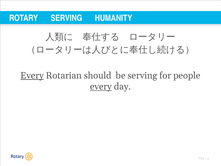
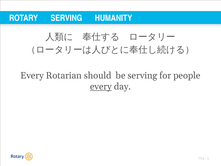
Every at (32, 75) underline: present -> none
